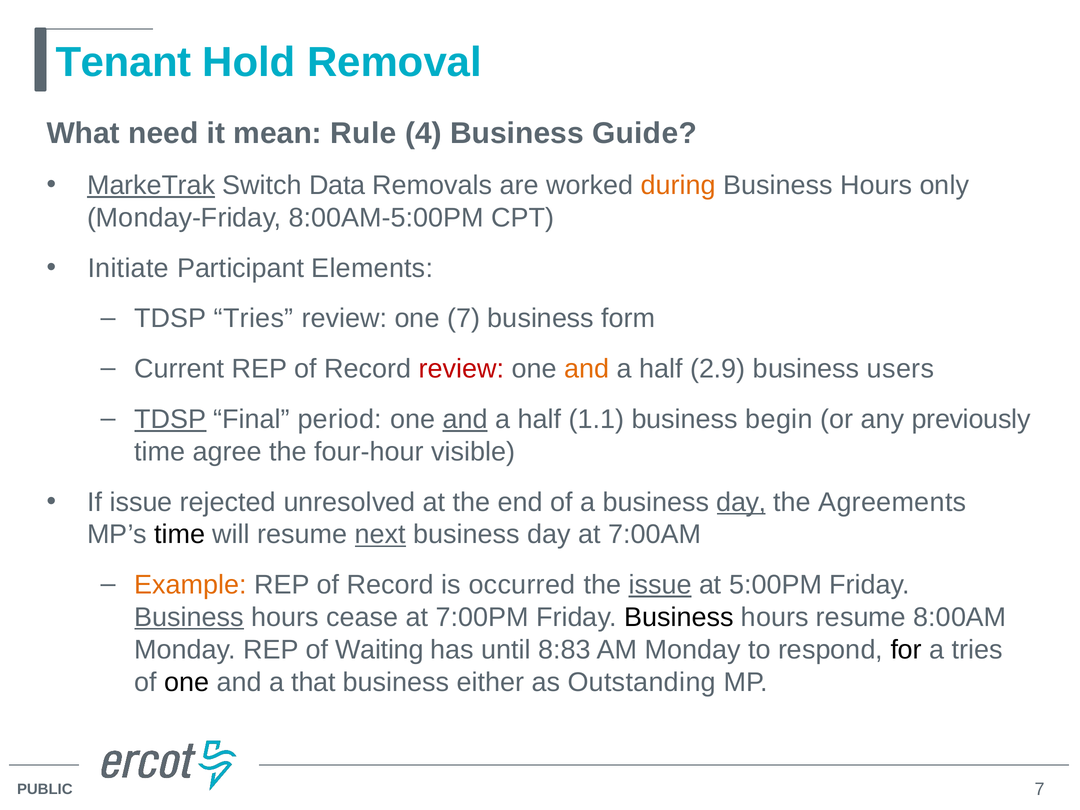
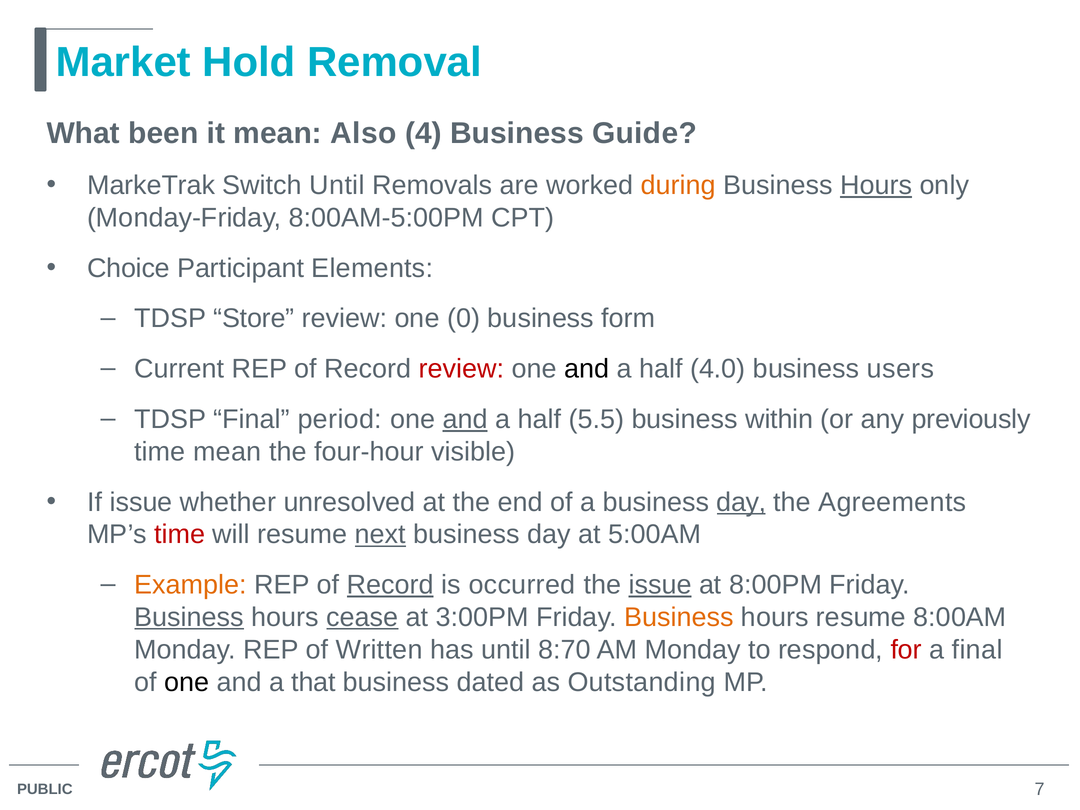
Tenant: Tenant -> Market
need: need -> been
Rule: Rule -> Also
MarkeTrak underline: present -> none
Switch Data: Data -> Until
Hours at (876, 185) underline: none -> present
Initiate: Initiate -> Choice
TDSP Tries: Tries -> Store
one 7: 7 -> 0
and at (587, 369) colour: orange -> black
2.9: 2.9 -> 4.0
TDSP at (170, 419) underline: present -> none
1.1: 1.1 -> 5.5
begin: begin -> within
time agree: agree -> mean
rejected: rejected -> whether
time at (180, 535) colour: black -> red
7:00AM: 7:00AM -> 5:00AM
Record at (390, 585) underline: none -> present
5:00PM: 5:00PM -> 8:00PM
cease underline: none -> present
7:00PM: 7:00PM -> 3:00PM
Business at (679, 617) colour: black -> orange
Waiting: Waiting -> Written
8:83: 8:83 -> 8:70
for colour: black -> red
a tries: tries -> final
either: either -> dated
